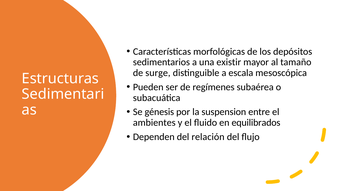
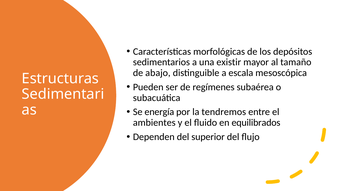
surge: surge -> abajo
génesis: génesis -> energía
suspension: suspension -> tendremos
relación: relación -> superior
